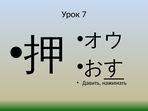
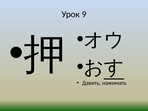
7: 7 -> 9
